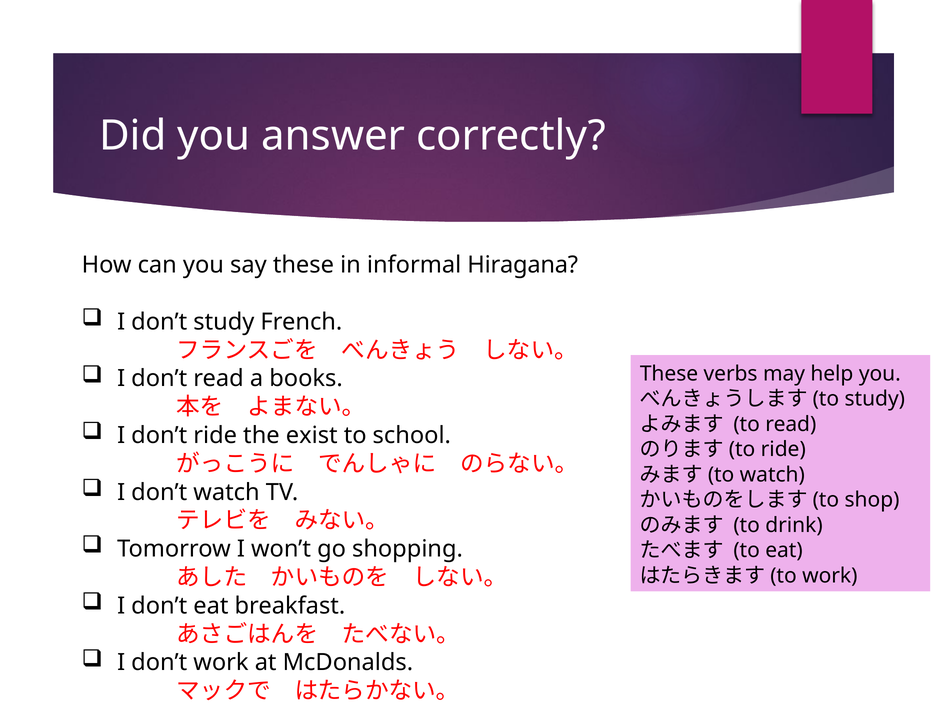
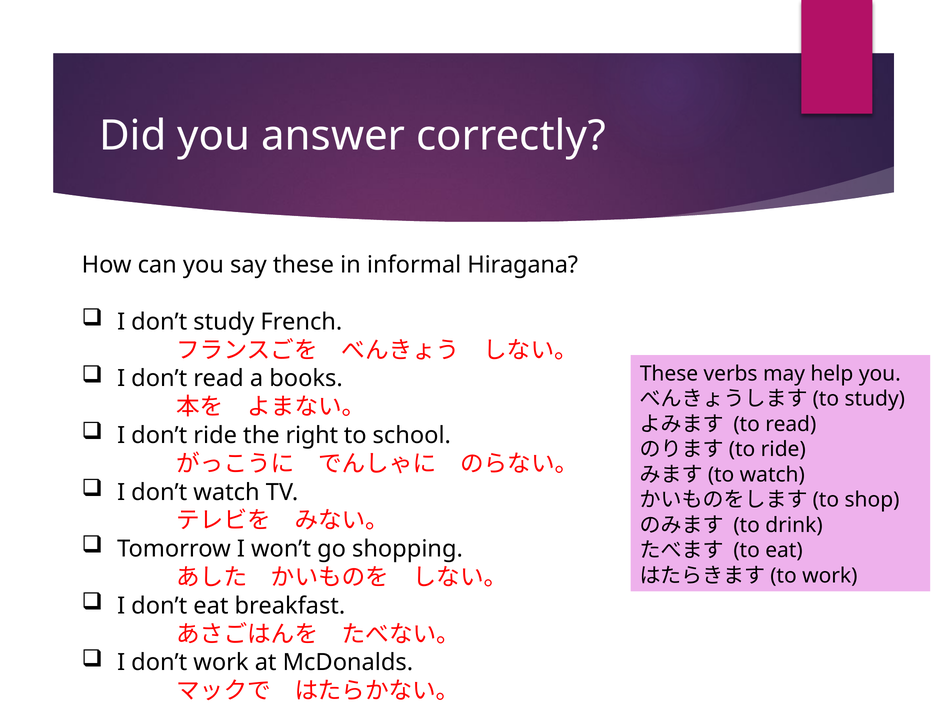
exist: exist -> right
